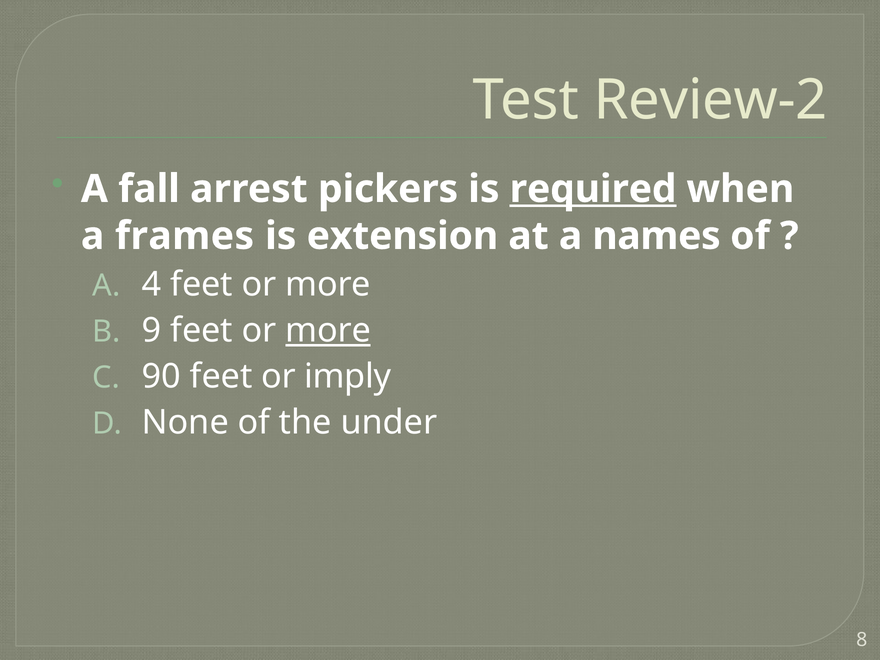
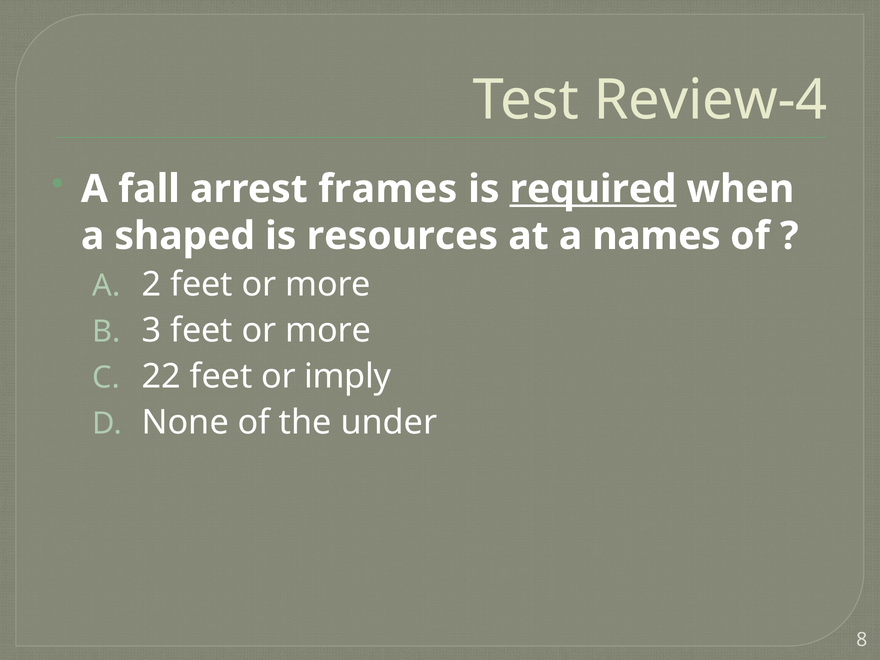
Review-2: Review-2 -> Review-4
pickers: pickers -> frames
frames: frames -> shaped
extension: extension -> resources
4: 4 -> 2
9: 9 -> 3
more at (328, 331) underline: present -> none
90: 90 -> 22
